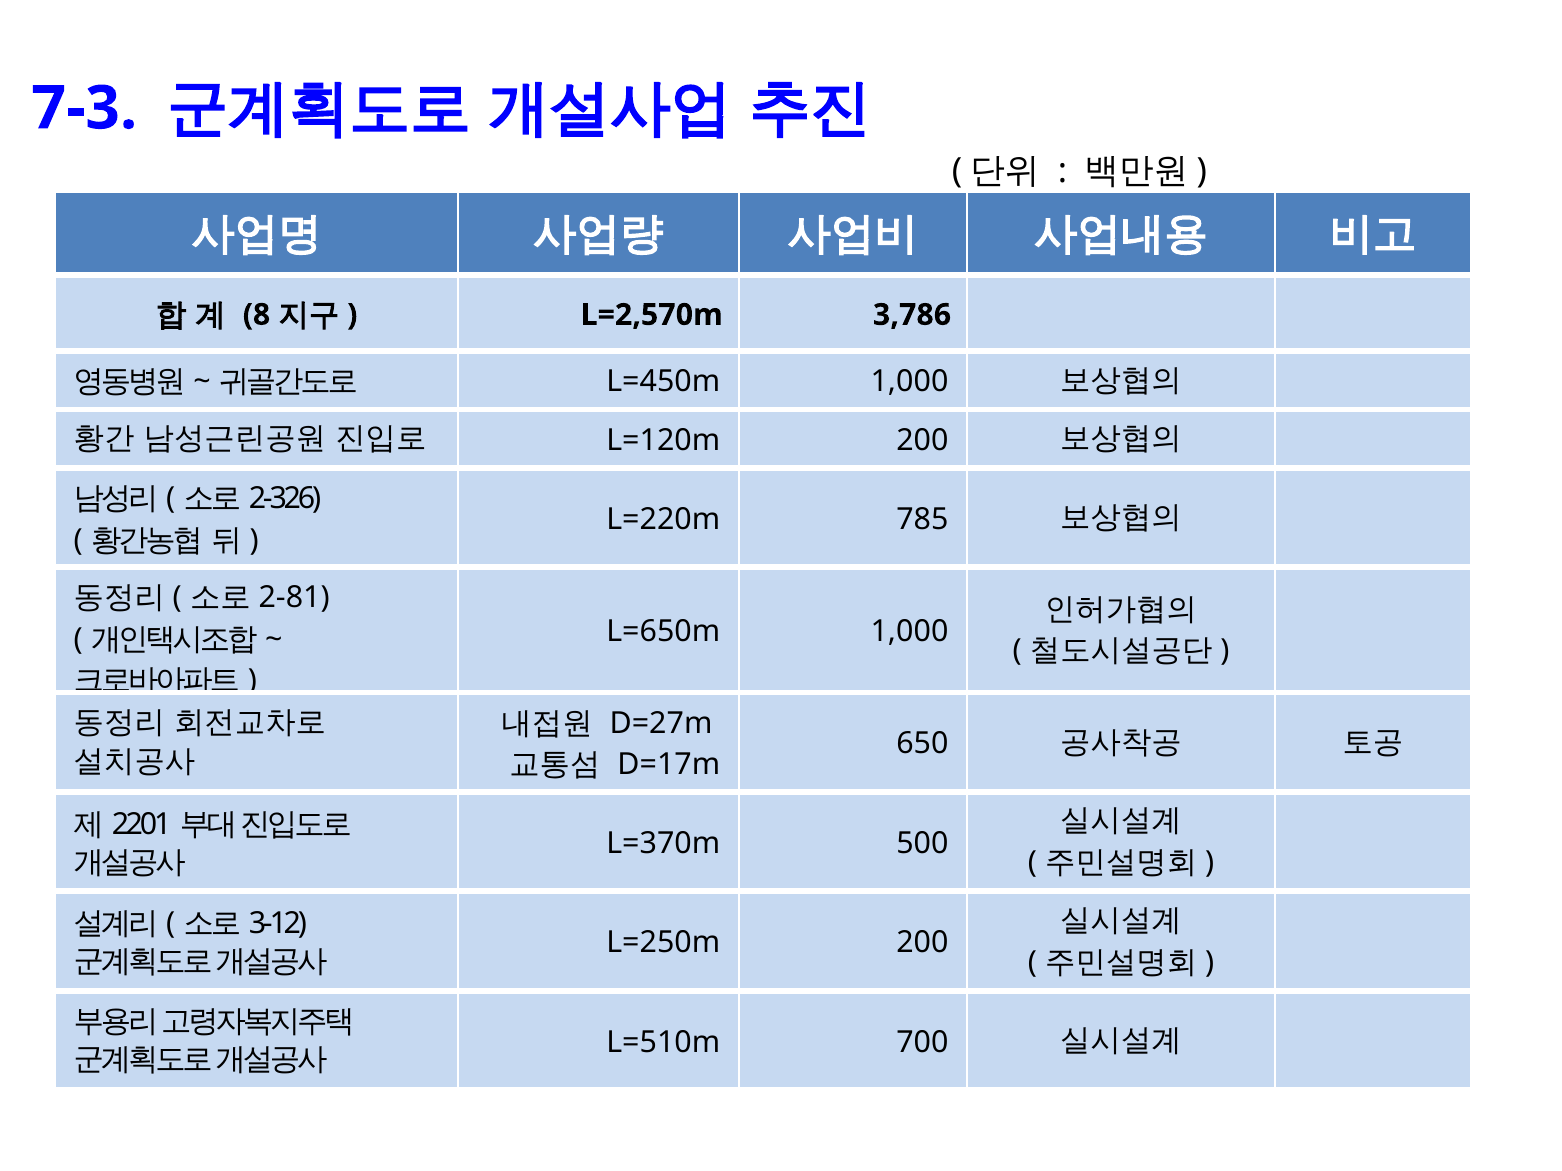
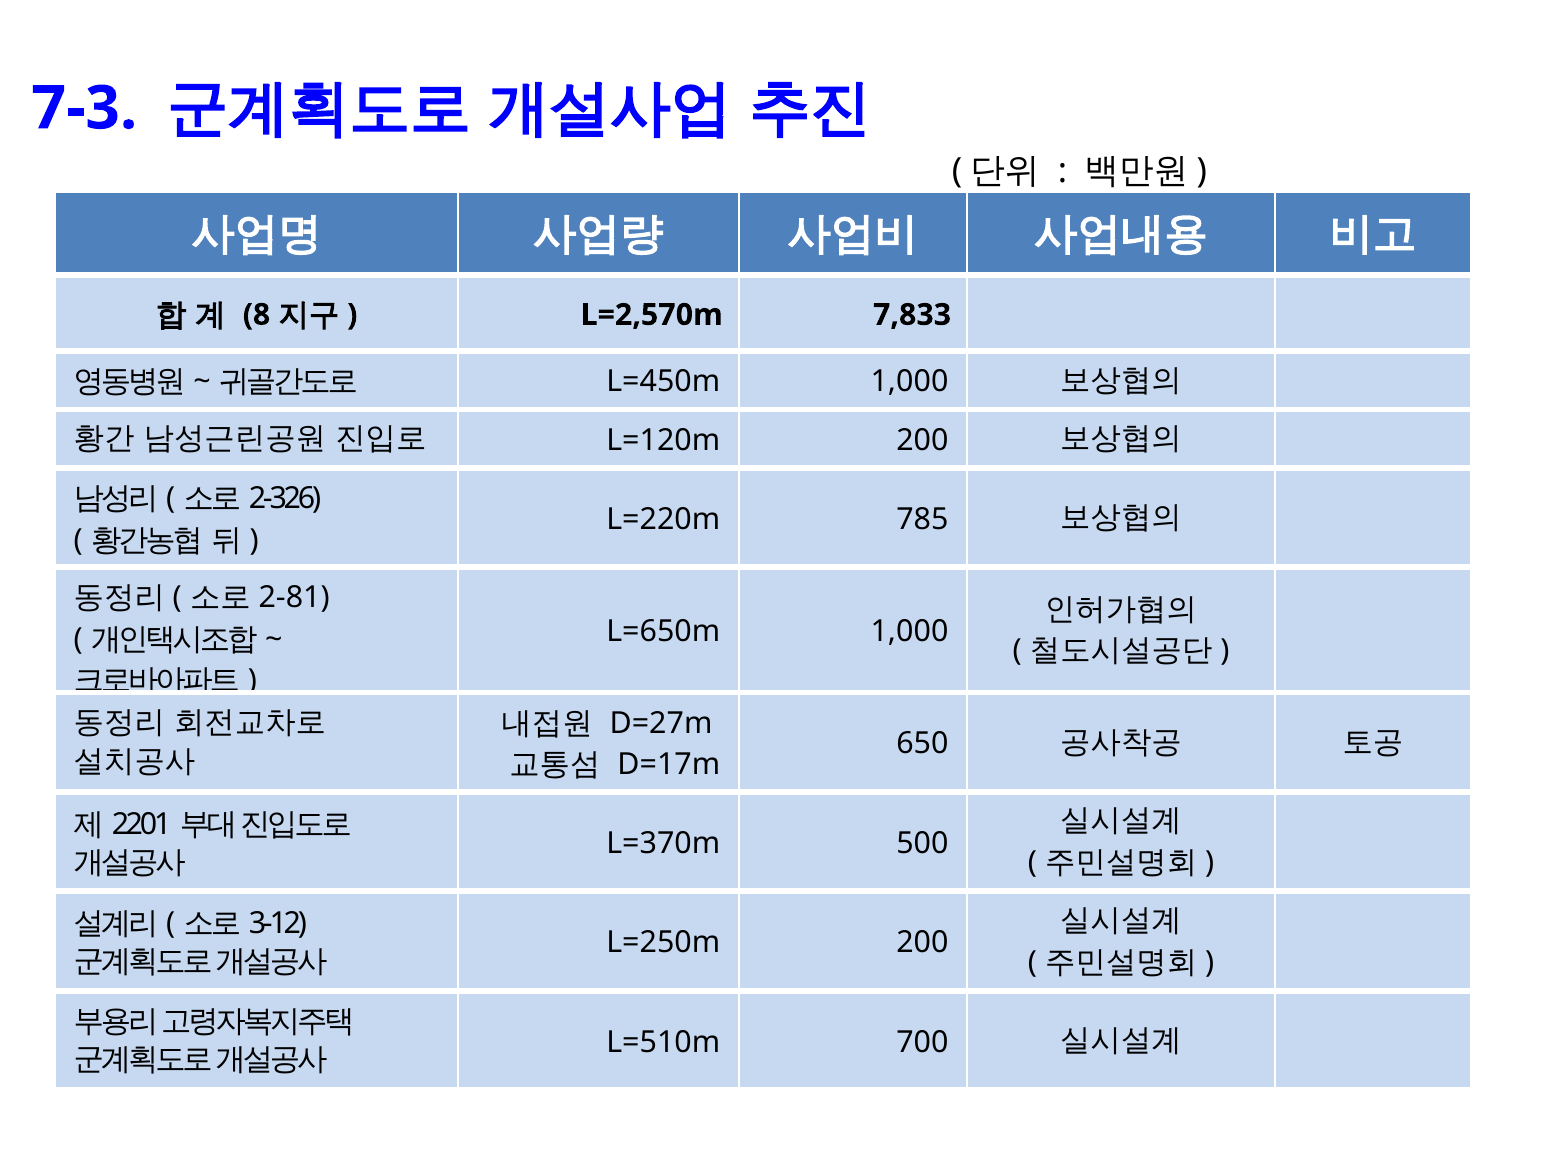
3,786: 3,786 -> 7,833
